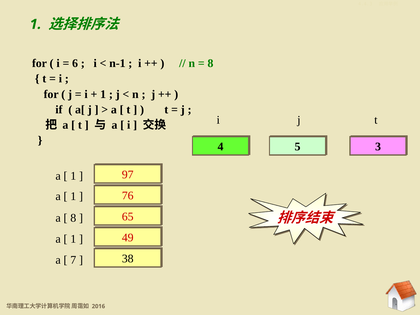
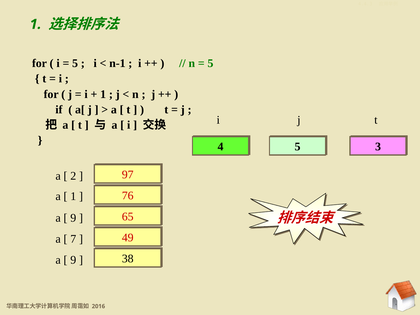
6 at (75, 63): 6 -> 5
8 at (210, 63): 8 -> 5
1 at (73, 176): 1 -> 2
8 at (73, 218): 8 -> 9
1 at (73, 239): 1 -> 7
7 at (73, 260): 7 -> 9
